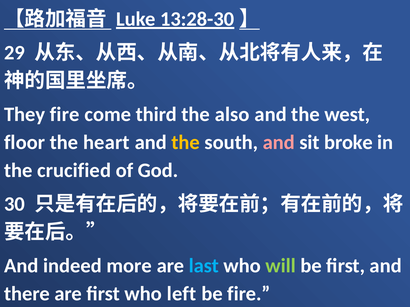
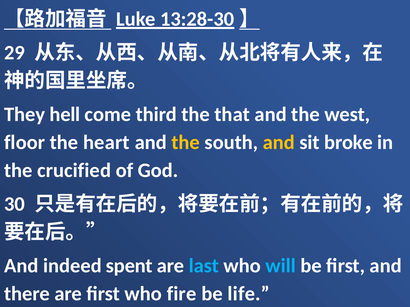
They fire: fire -> hell
also: also -> that
and at (279, 143) colour: pink -> yellow
more: more -> spent
will colour: light green -> light blue
left: left -> fire
be fire: fire -> life
